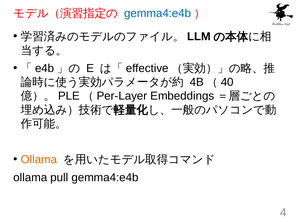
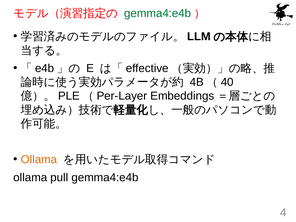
gemma4:e4b at (158, 13) colour: blue -> green
